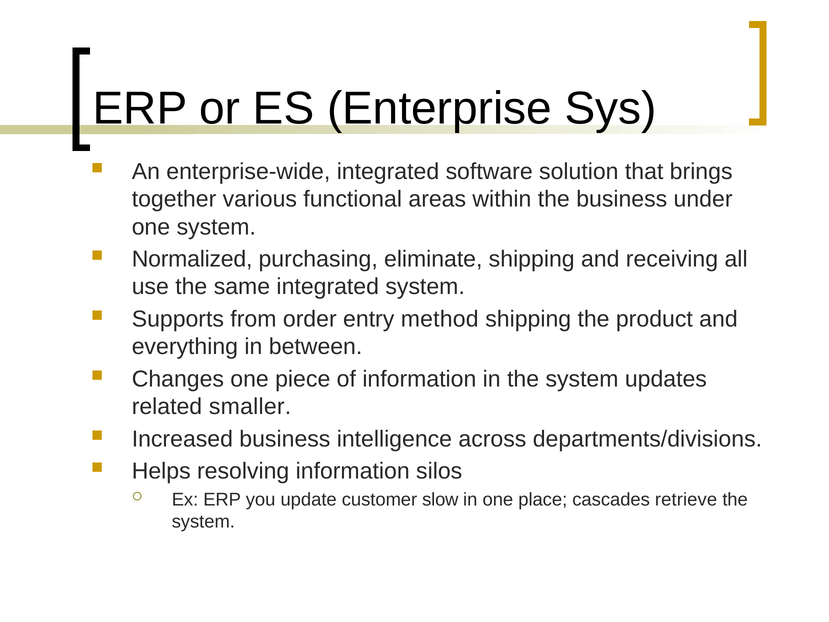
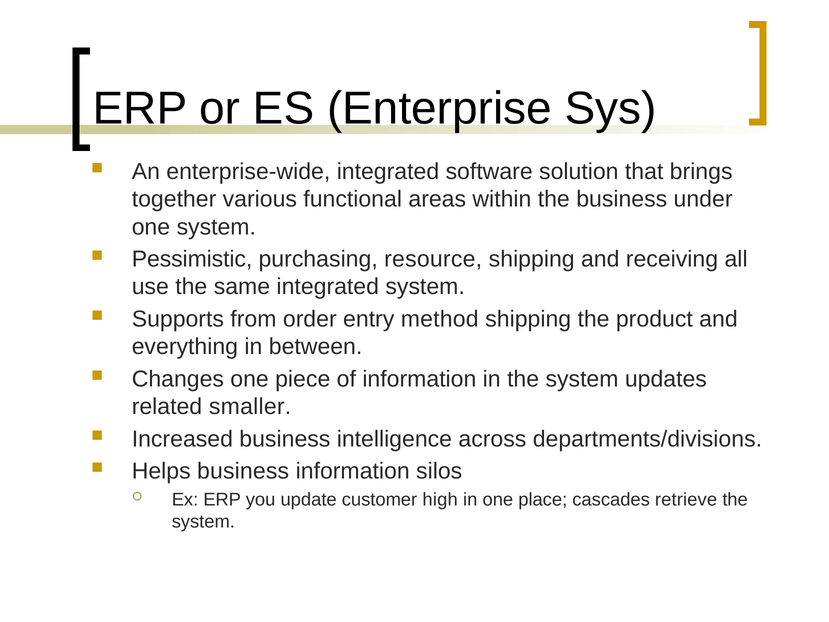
Normalized: Normalized -> Pessimistic
eliminate: eliminate -> resource
Helps resolving: resolving -> business
slow: slow -> high
